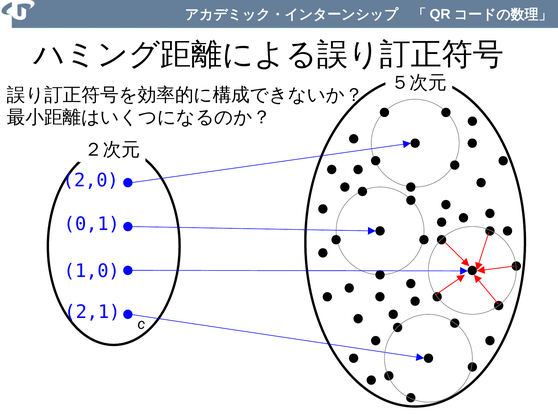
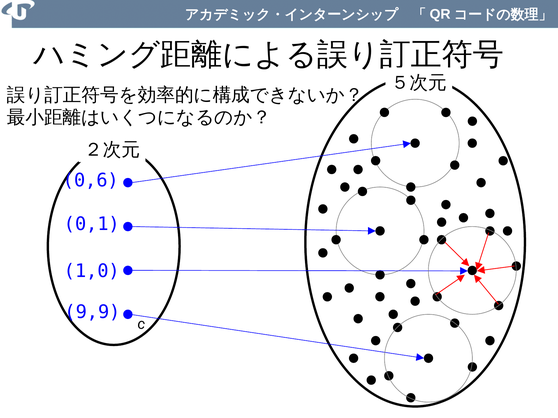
2,0: 2,0 -> 0,6
2,1: 2,1 -> 9,9
